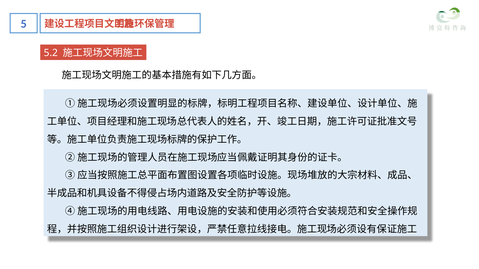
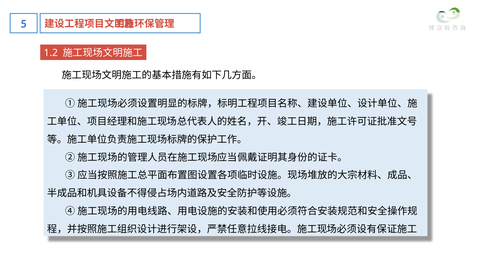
5.2: 5.2 -> 1.2
